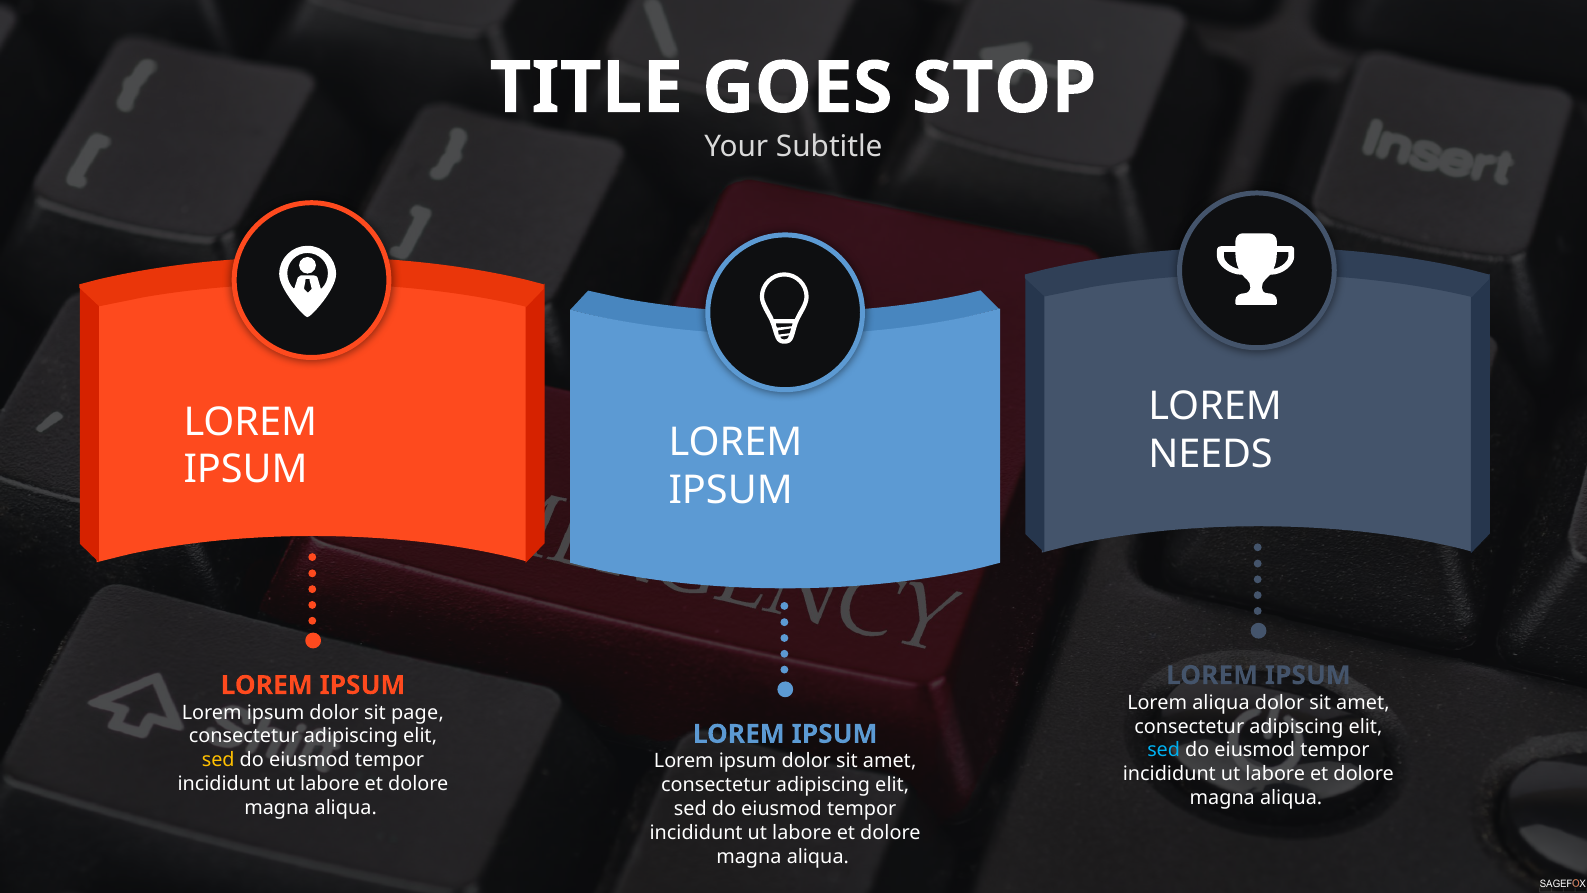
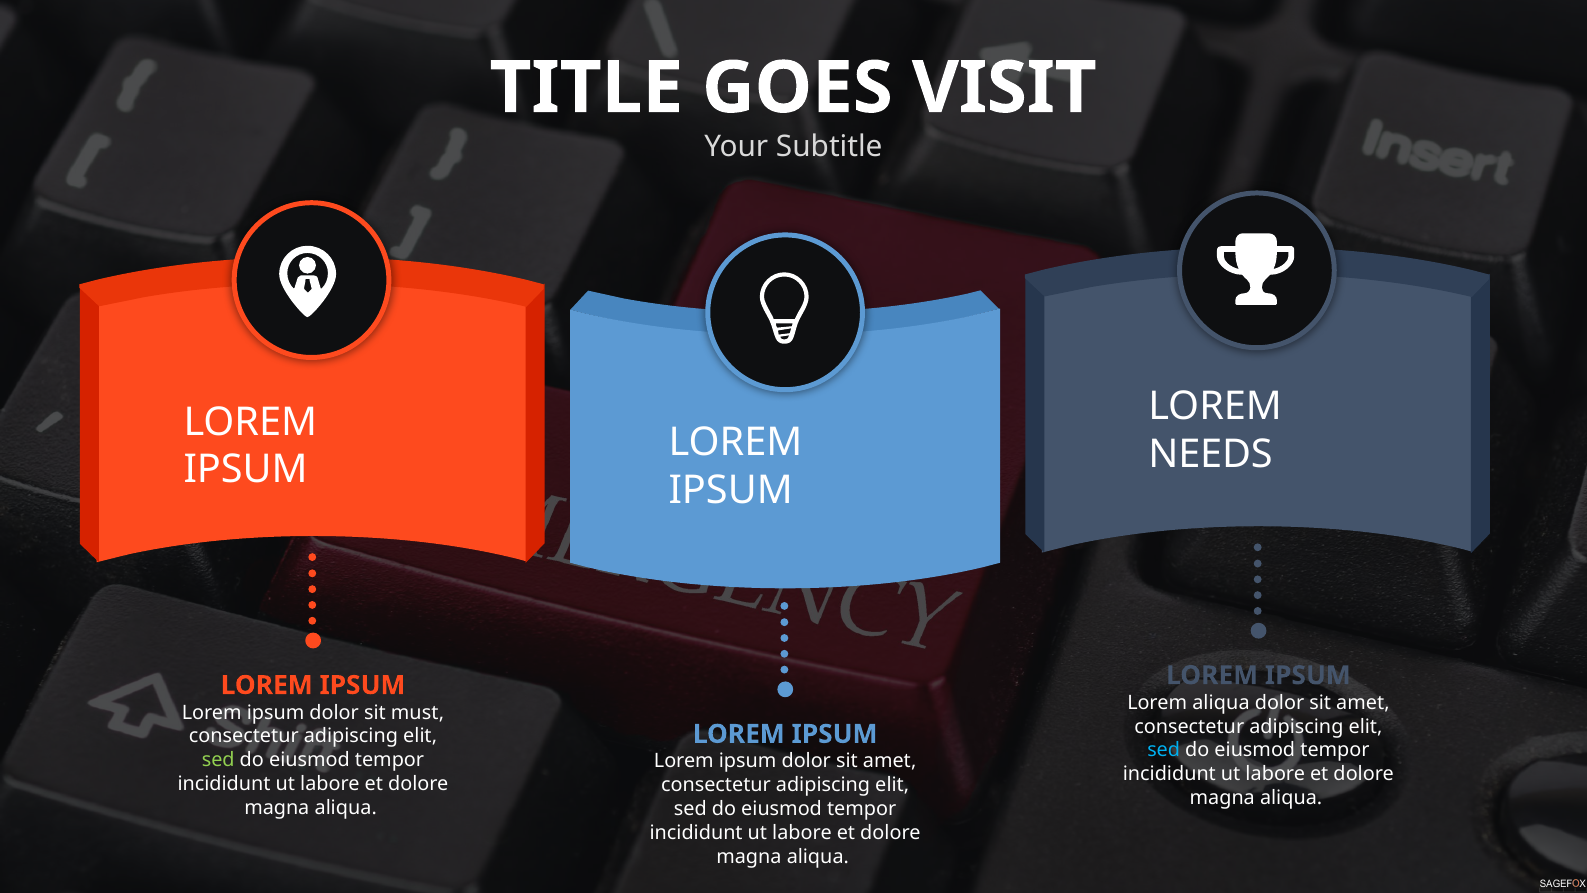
STOP: STOP -> VISIT
page: page -> must
sed at (218, 760) colour: yellow -> light green
